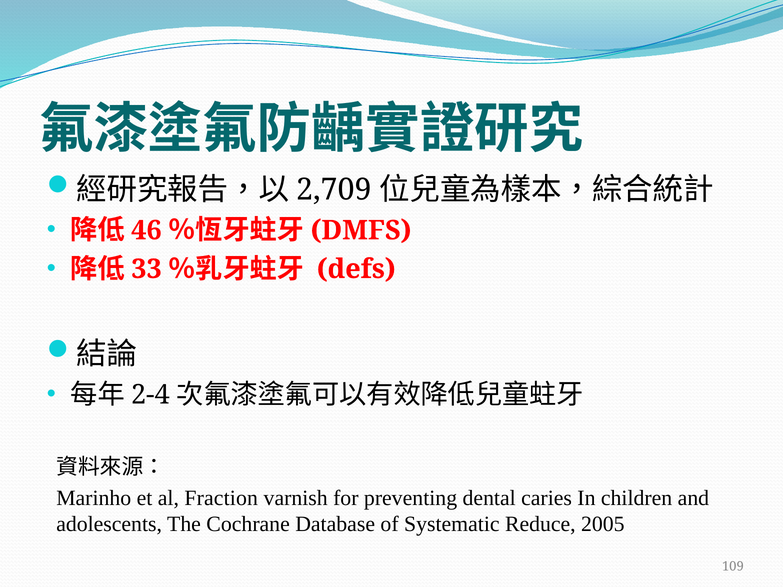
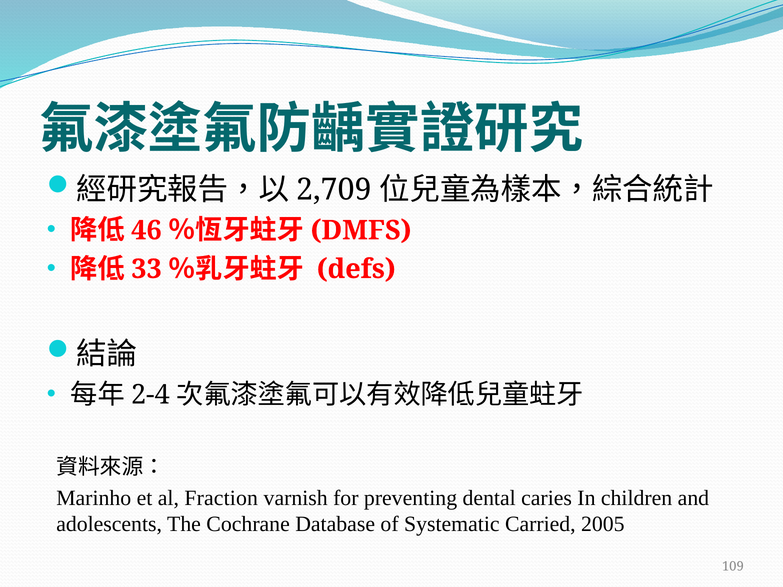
Reduce: Reduce -> Carried
